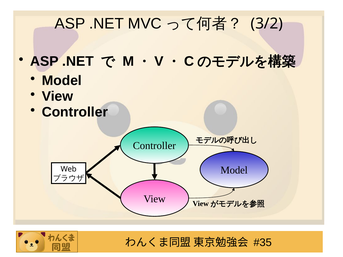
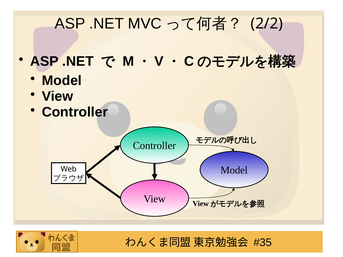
3/2: 3/2 -> 2/2
